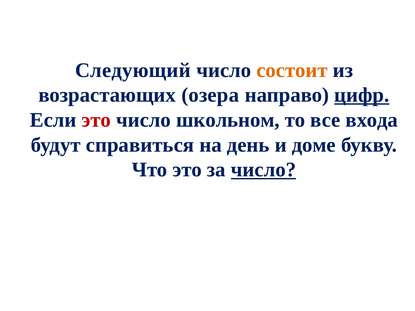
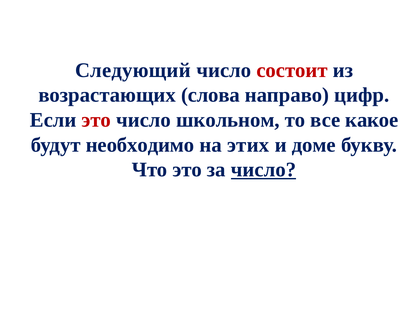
состоит colour: orange -> red
озера: озера -> слова
цифр underline: present -> none
входа: входа -> какое
справиться: справиться -> необходимо
день: день -> этих
